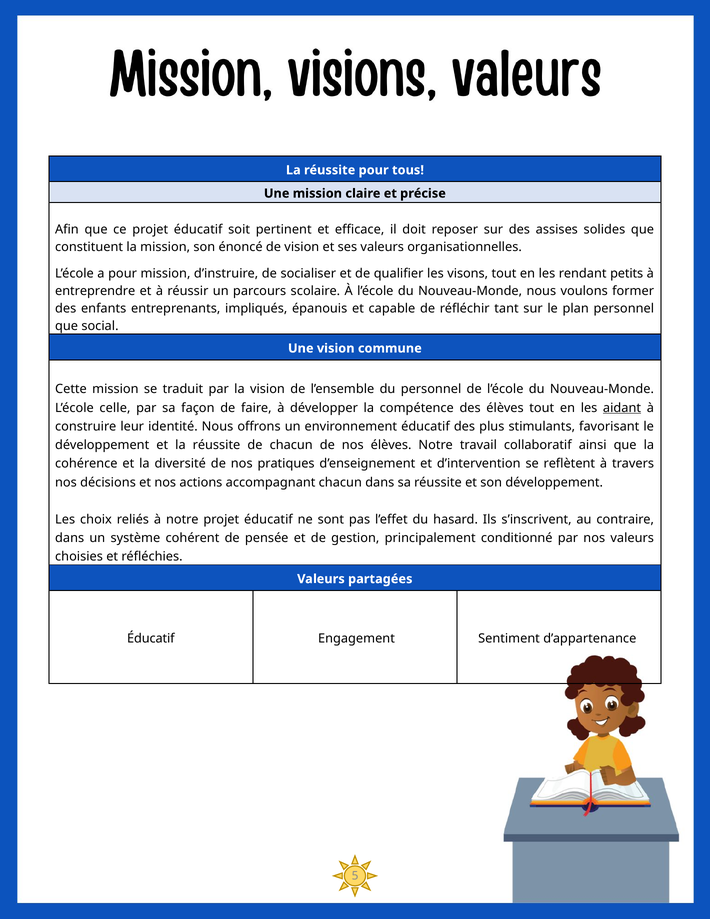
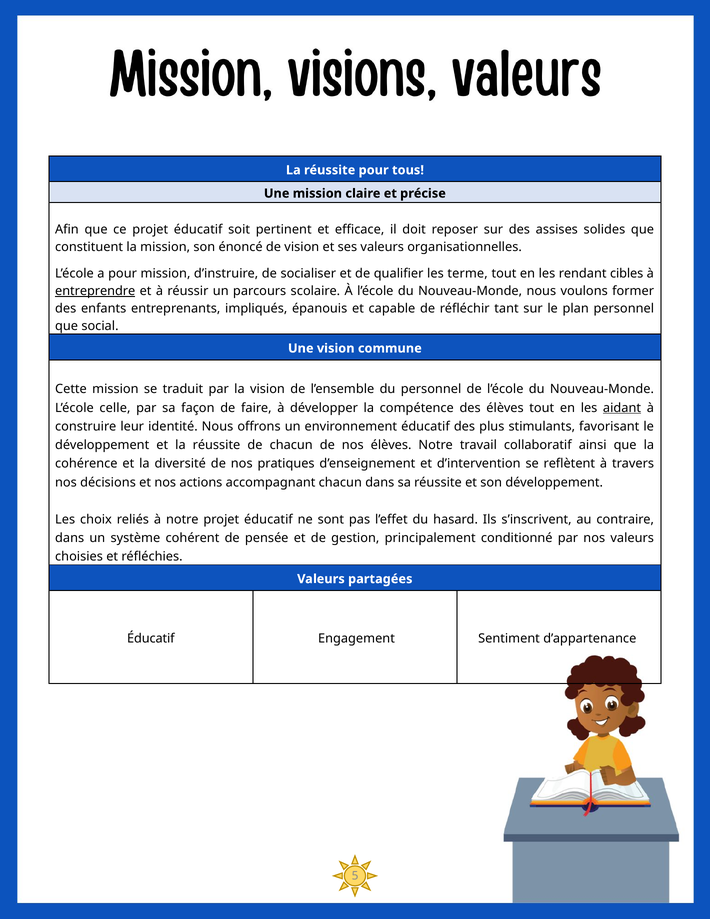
visons: visons -> terme
petits: petits -> cibles
entreprendre underline: none -> present
